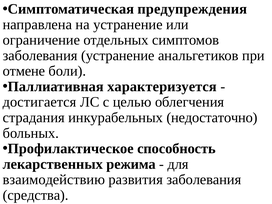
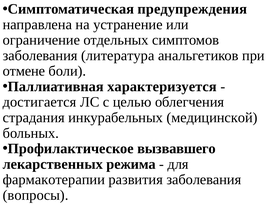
заболевания устранение: устранение -> литература
недостаточно: недостаточно -> медицинской
способность: способность -> вызвавшего
взаимодействию: взаимодействию -> фармакотерапии
средства: средства -> вопросы
